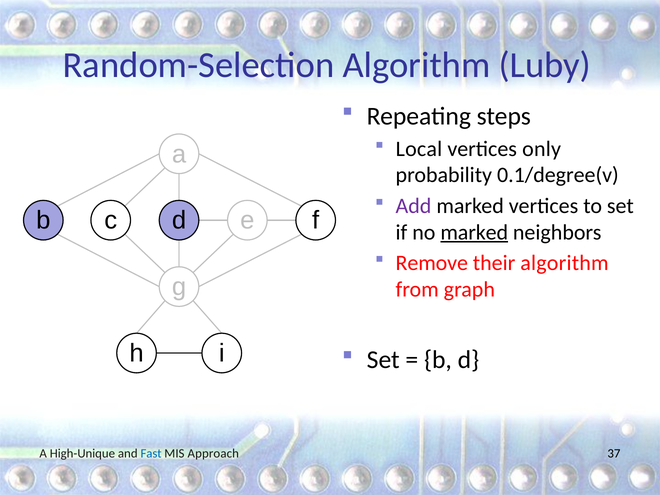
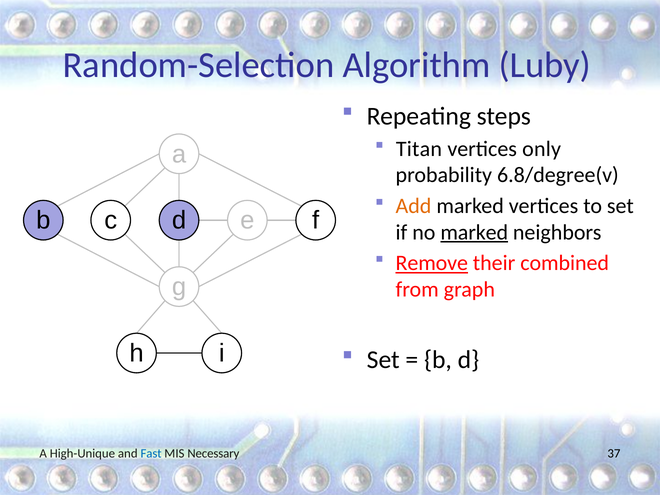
Local: Local -> Titan
0.1/degree(v: 0.1/degree(v -> 6.8/degree(v
Add colour: purple -> orange
Remove underline: none -> present
their algorithm: algorithm -> combined
Approach: Approach -> Necessary
